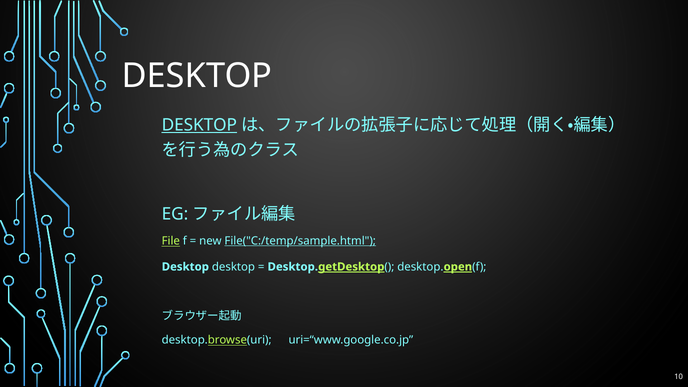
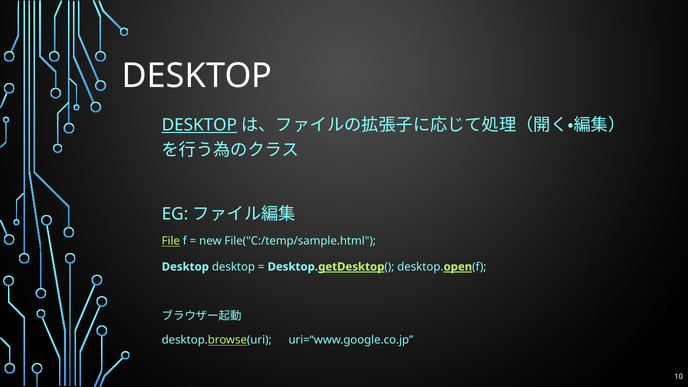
File("C:/temp/sample.html underline: present -> none
